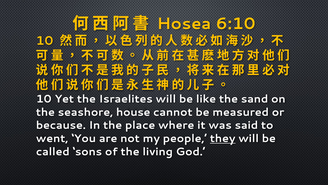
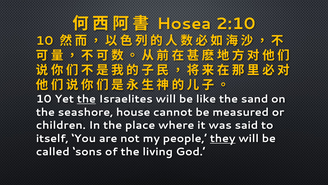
6:10: 6:10 -> 2:10
the at (86, 99) underline: none -> present
because: because -> children
went: went -> itself
